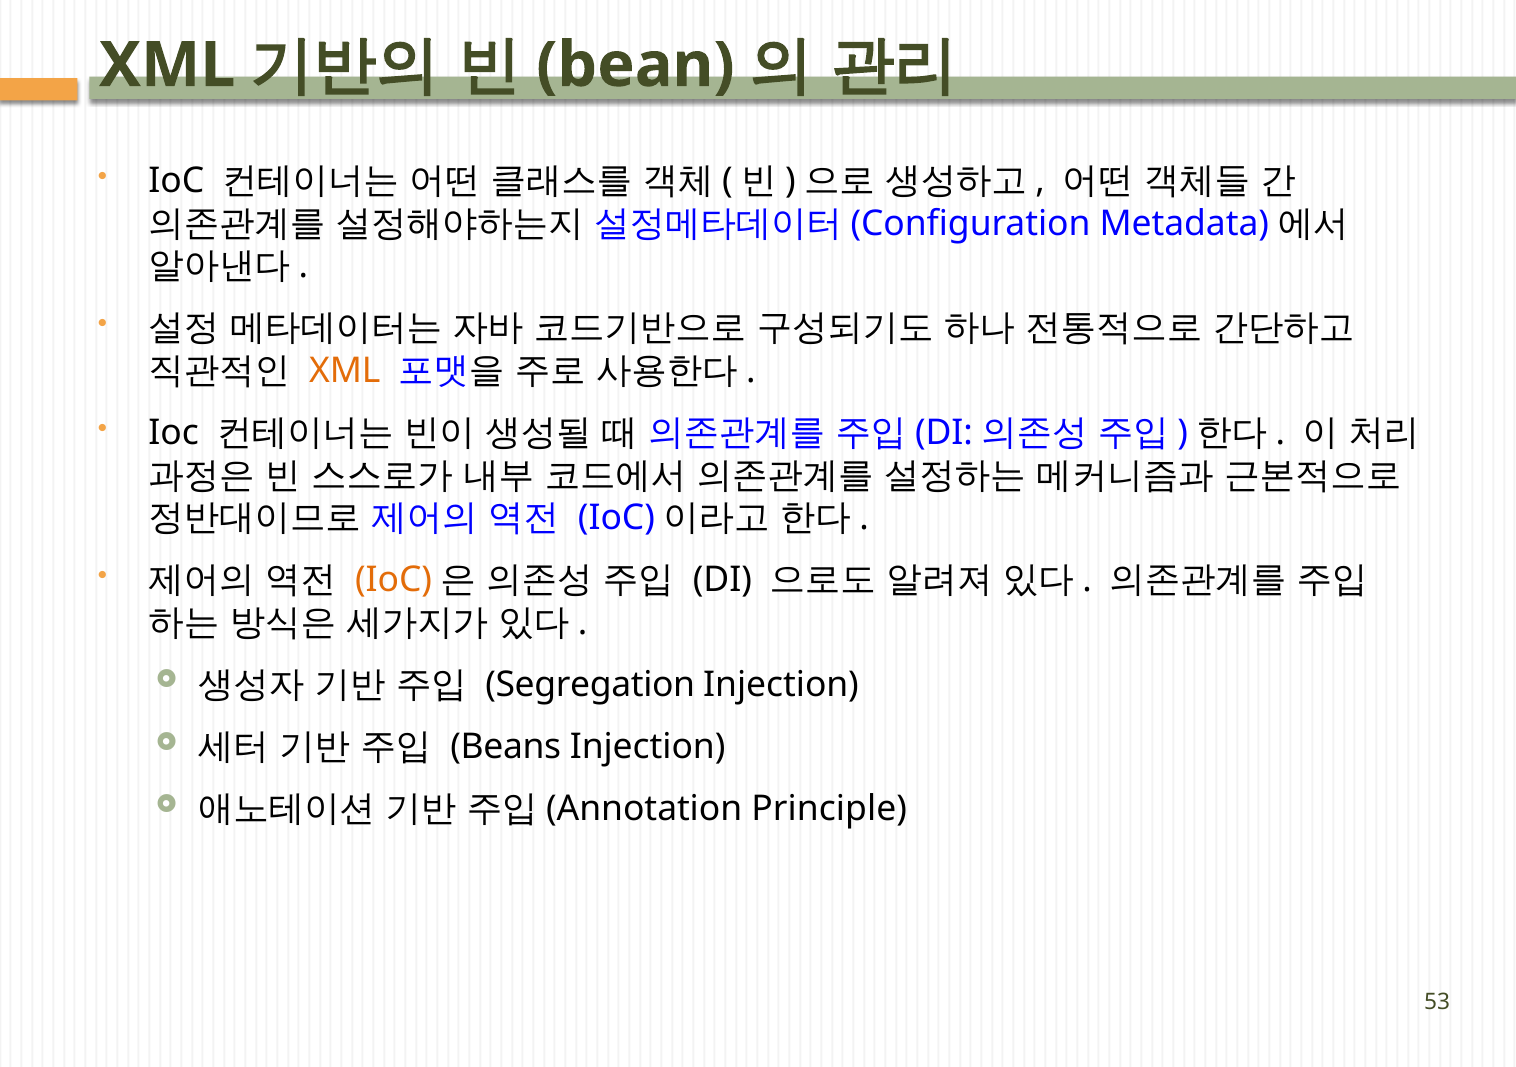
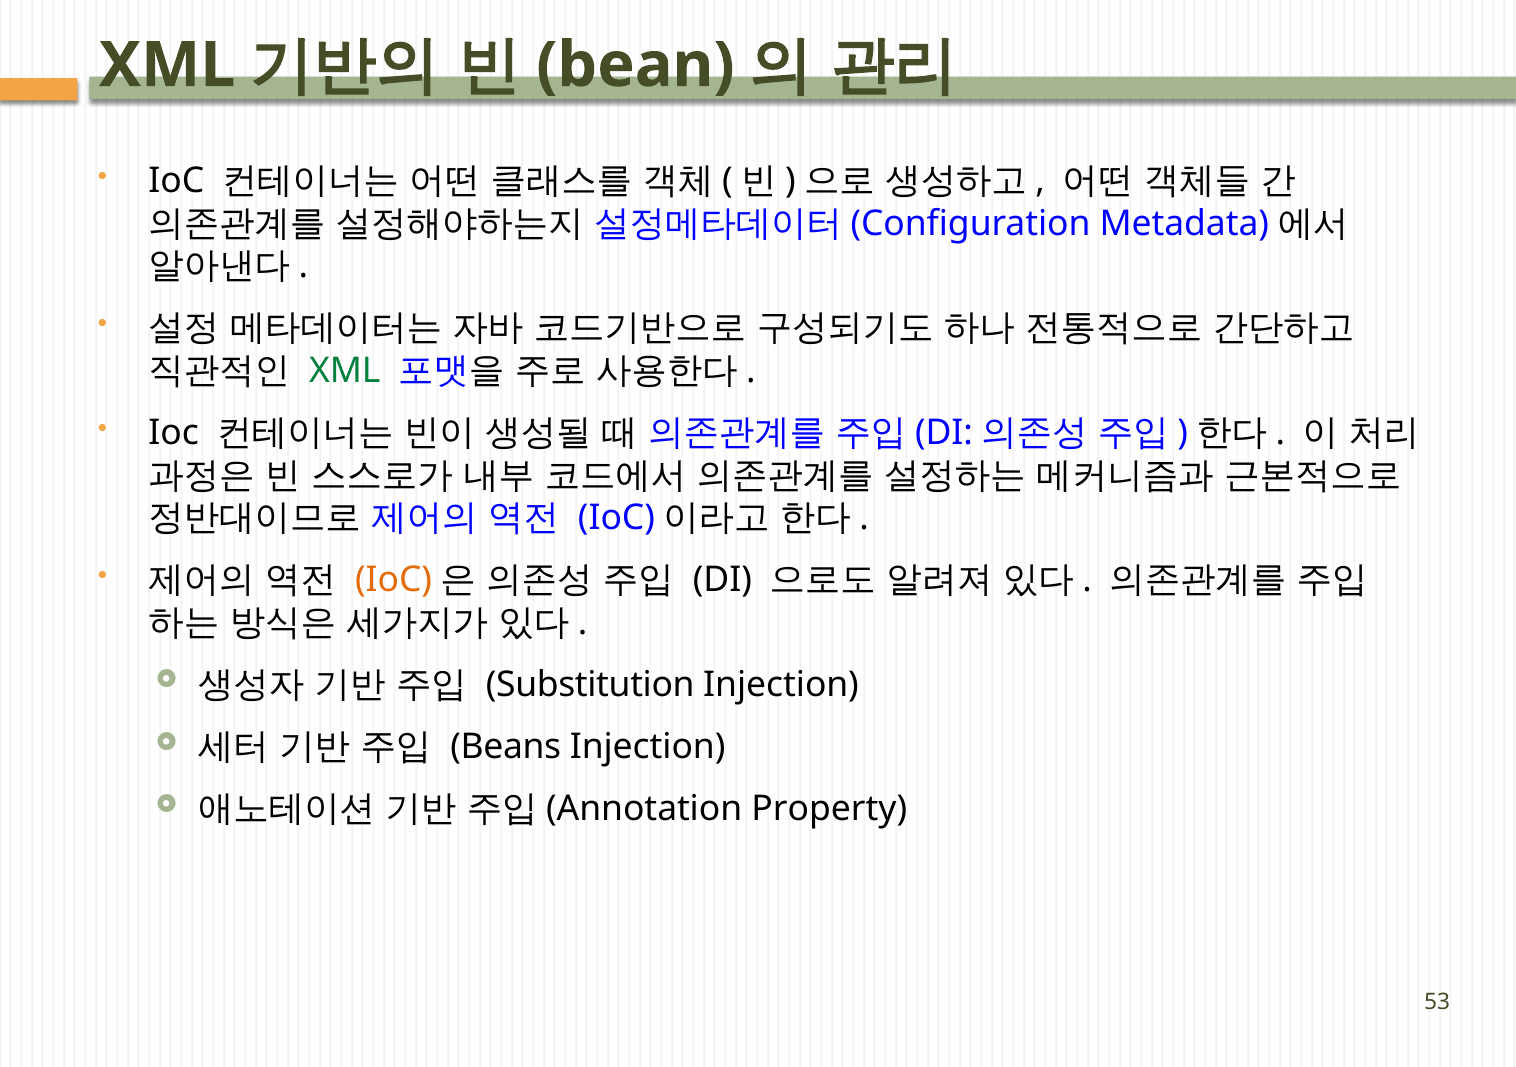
XML at (345, 371) colour: orange -> green
Segregation: Segregation -> Substitution
Principle: Principle -> Property
